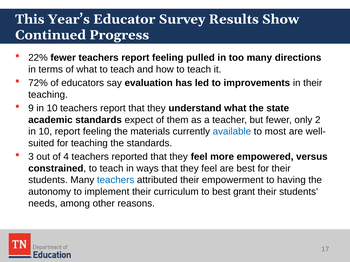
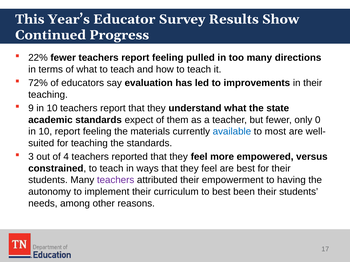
2: 2 -> 0
teachers at (116, 180) colour: blue -> purple
grant: grant -> been
